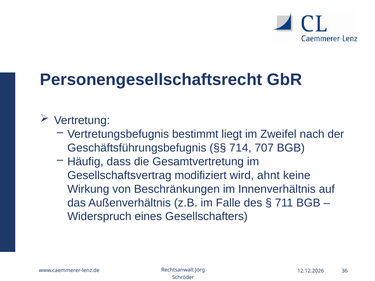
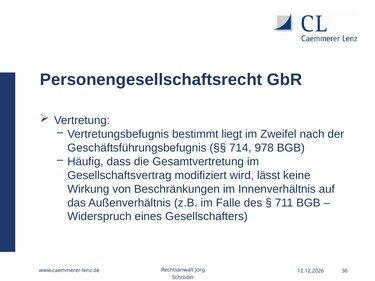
707: 707 -> 978
ahnt: ahnt -> lässt
